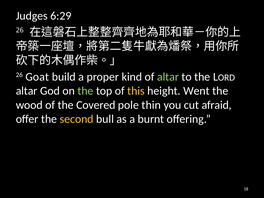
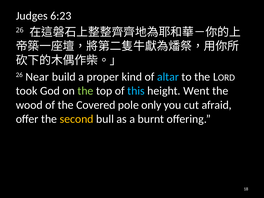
6:29: 6:29 -> 6:23
Goat: Goat -> Near
altar at (168, 77) colour: light green -> light blue
altar at (27, 91): altar -> took
this colour: yellow -> light blue
thin: thin -> only
